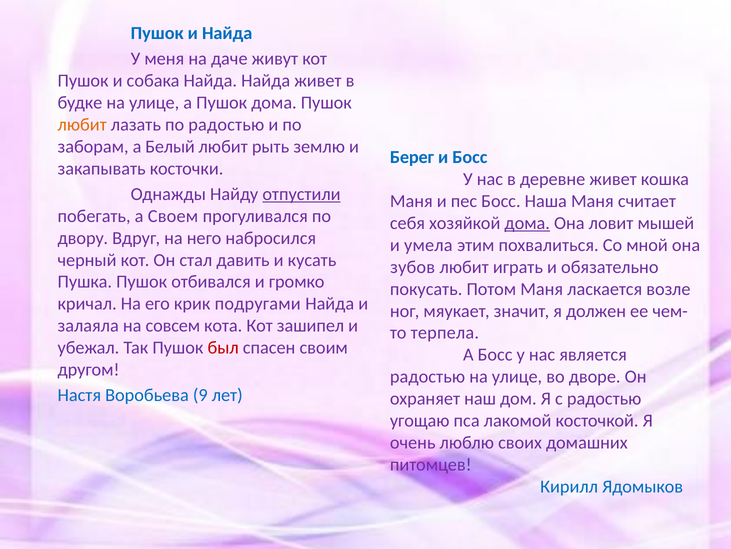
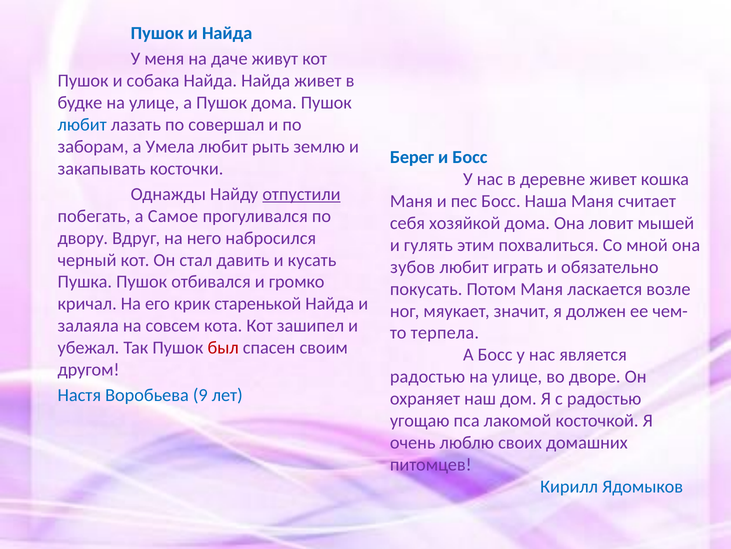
любит at (82, 124) colour: orange -> blue
по радостью: радостью -> совершал
Белый: Белый -> Умела
Своем: Своем -> Самое
дома at (527, 223) underline: present -> none
умела: умела -> гулять
подругами: подругами -> старенькой
